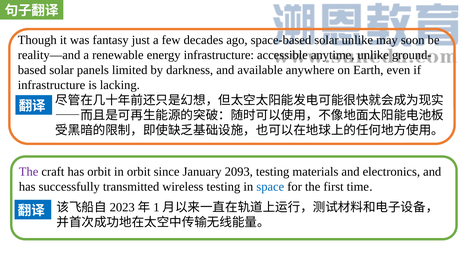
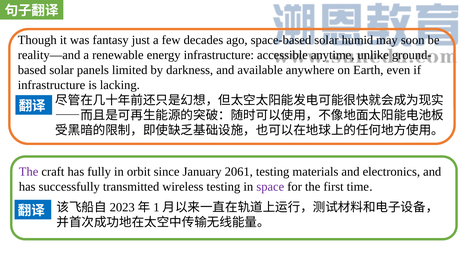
solar unlike: unlike -> humid
has orbit: orbit -> fully
2093: 2093 -> 2061
space colour: blue -> purple
